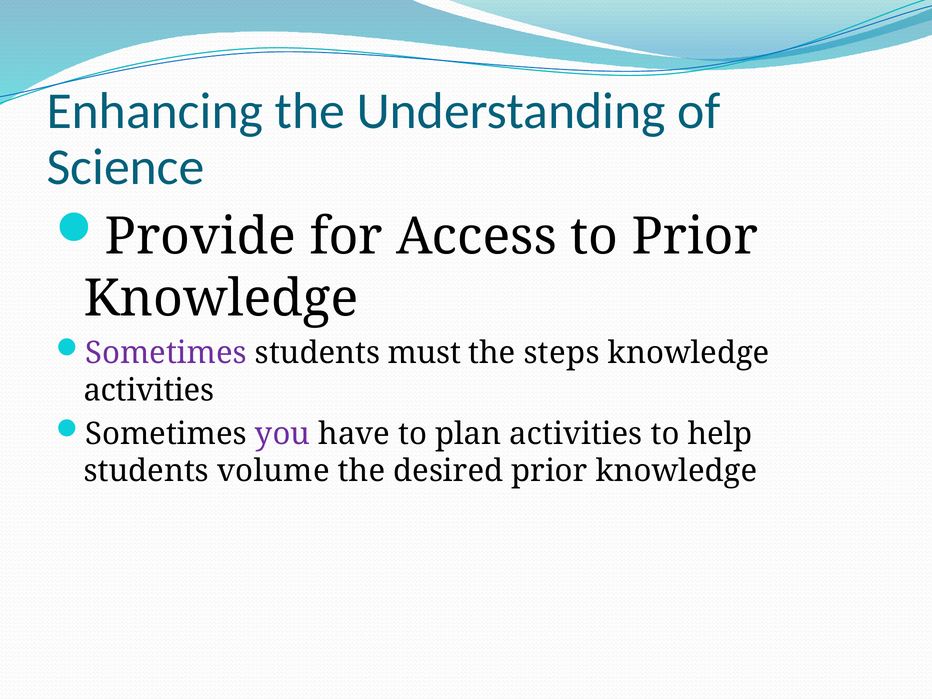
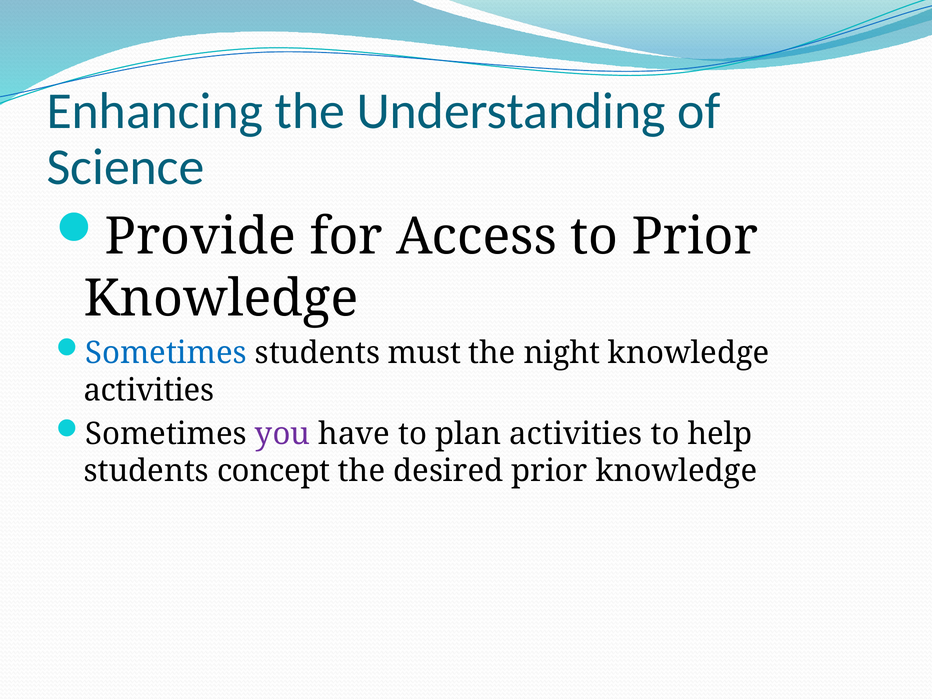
Sometimes at (166, 353) colour: purple -> blue
steps: steps -> night
volume: volume -> concept
